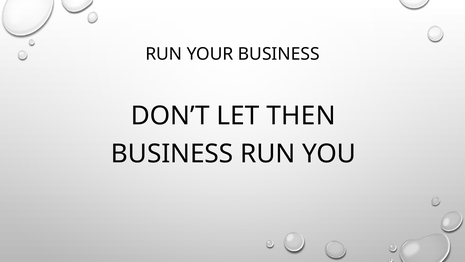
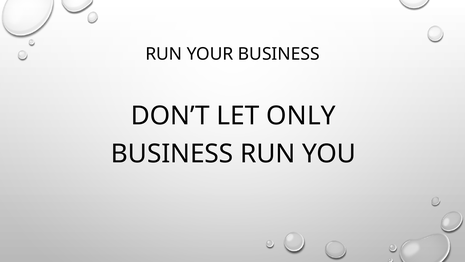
THEN: THEN -> ONLY
